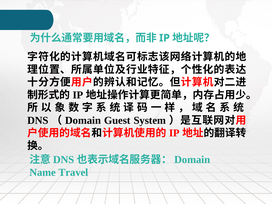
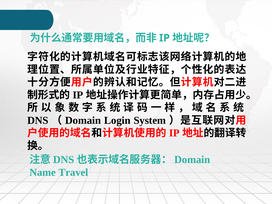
Guest: Guest -> Login
